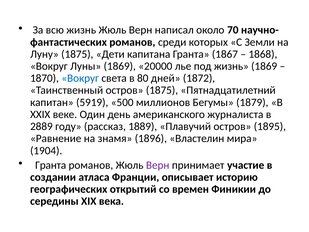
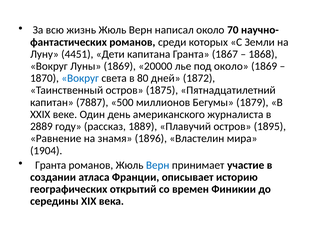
Луну 1875: 1875 -> 4451
под жизнь: жизнь -> около
5919: 5919 -> 7887
Верн at (158, 165) colour: purple -> blue
